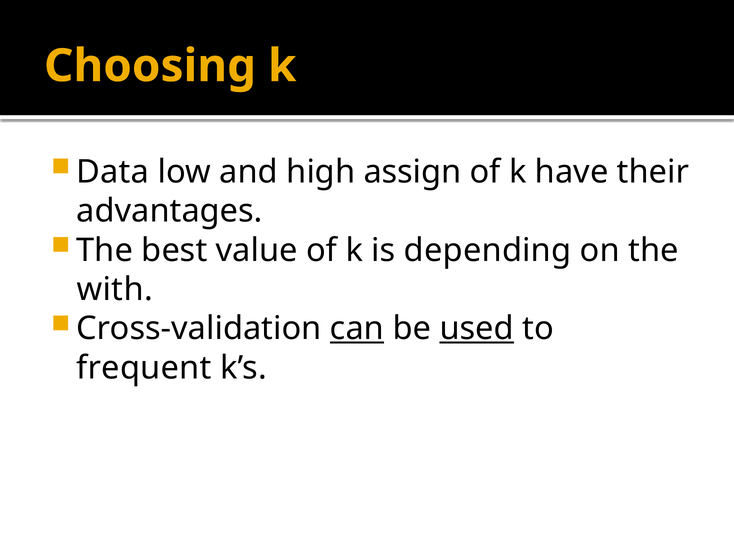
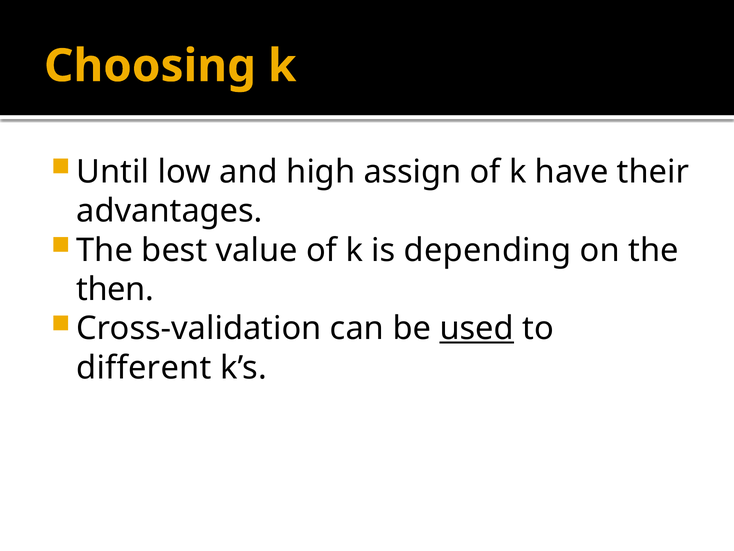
Data: Data -> Until
with: with -> then
can underline: present -> none
frequent: frequent -> different
